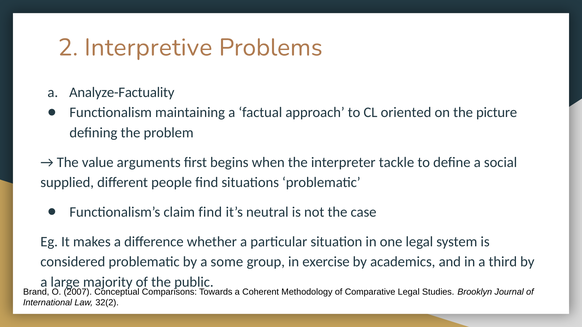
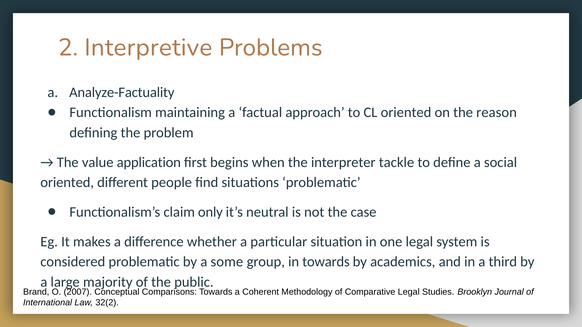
picture: picture -> reason
arguments: arguments -> application
supplied at (67, 183): supplied -> oriented
claim find: find -> only
in exercise: exercise -> towards
